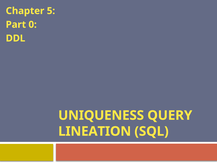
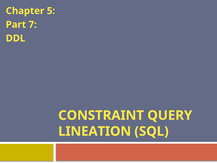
0: 0 -> 7
UNIQUENESS: UNIQUENESS -> CONSTRAINT
